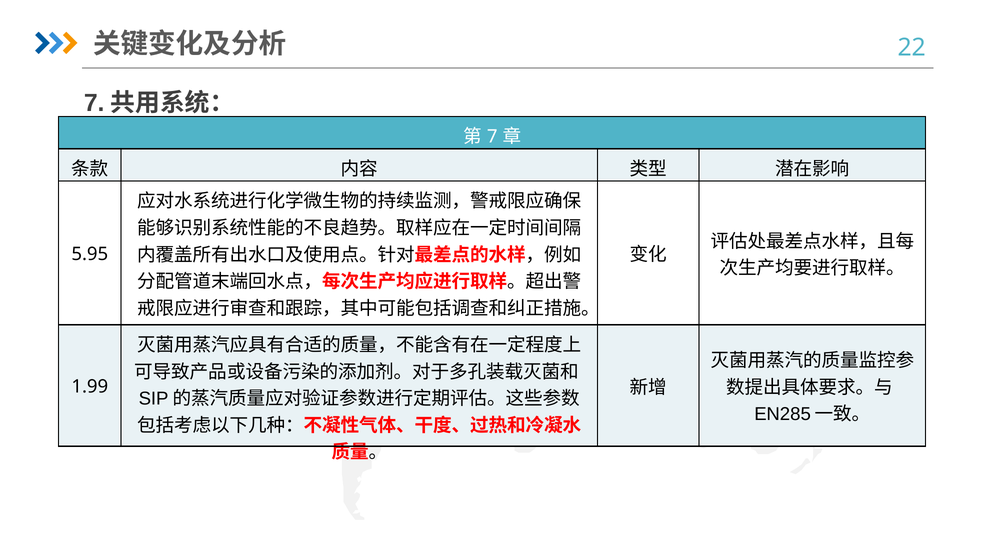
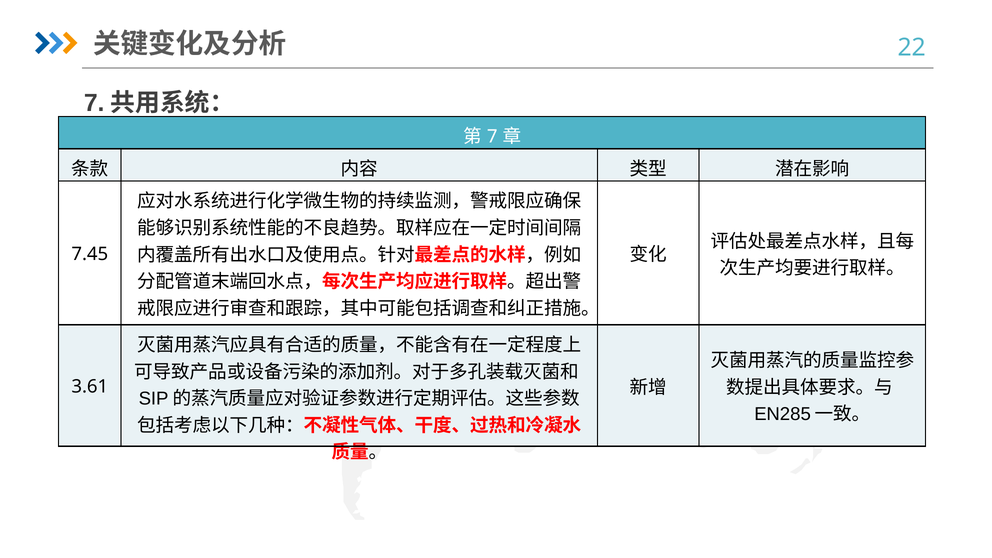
5.95: 5.95 -> 7.45
1.99: 1.99 -> 3.61
